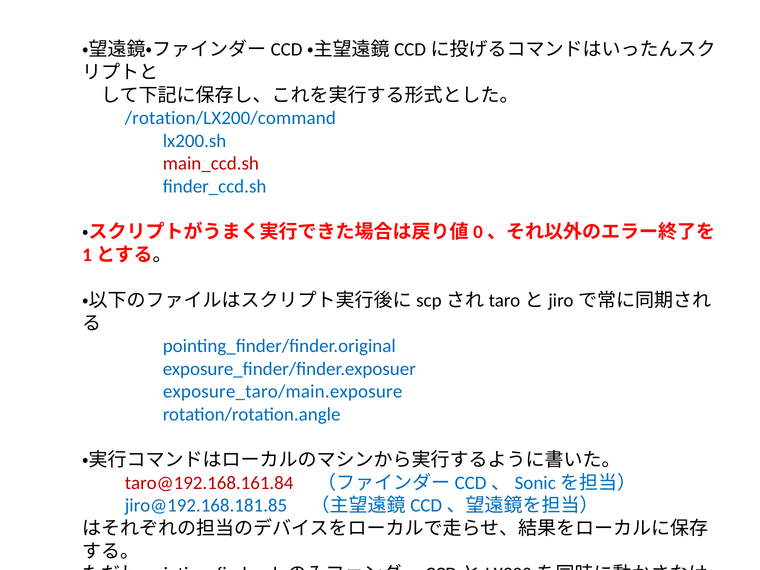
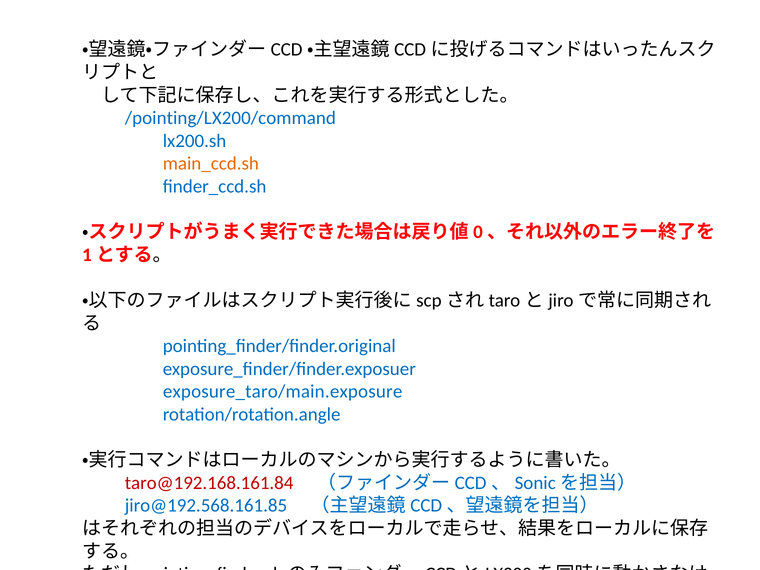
/rotation/LX200/command: /rotation/LX200/command -> /pointing/LX200/command
main_ccd.sh colour: red -> orange
jiro@192.168.181.85: jiro@192.168.181.85 -> jiro@192.568.161.85
